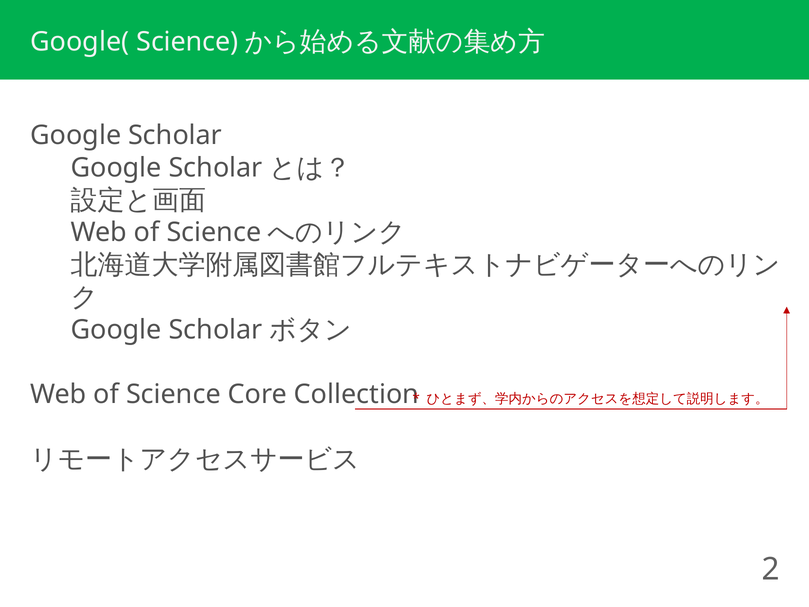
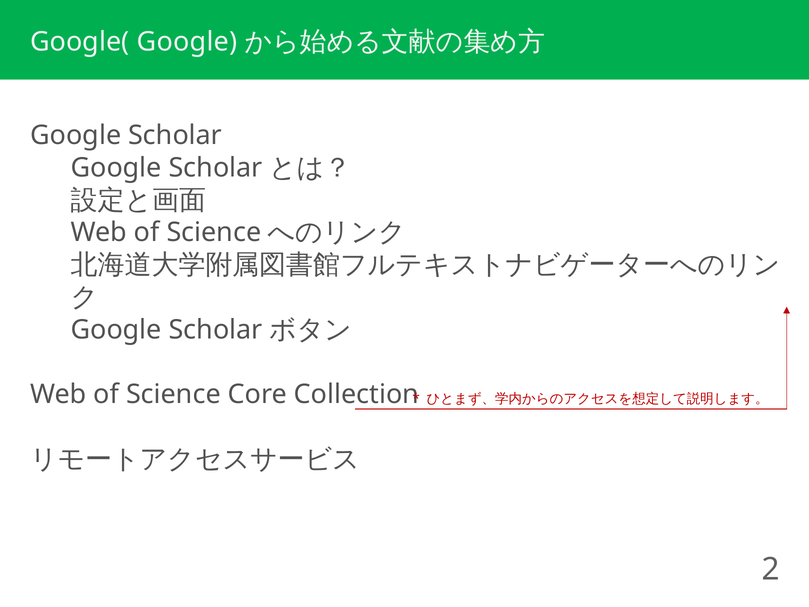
Google( Science: Science -> Google
